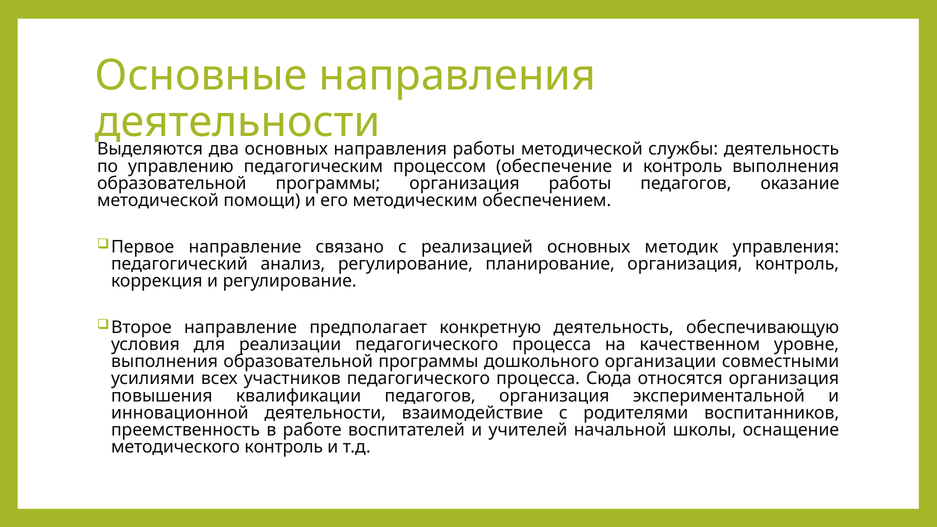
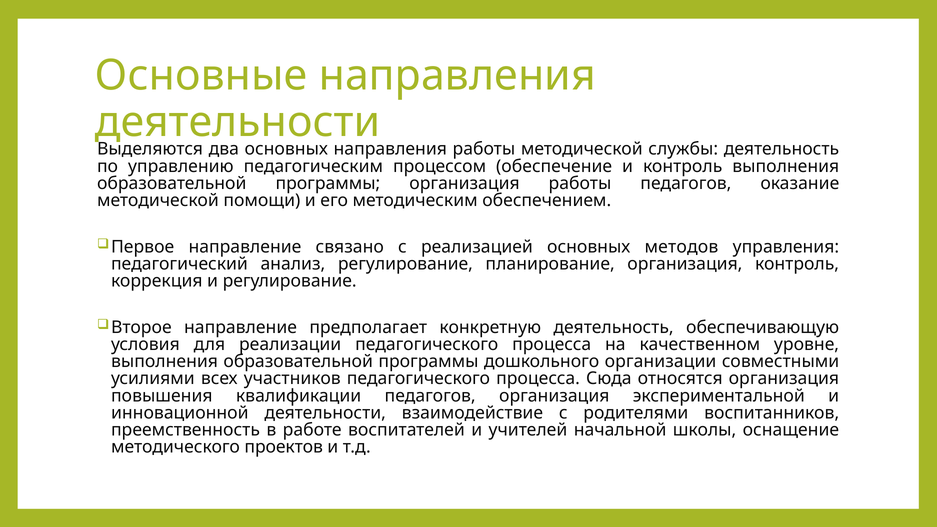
методик: методик -> методов
методического контроль: контроль -> проектов
